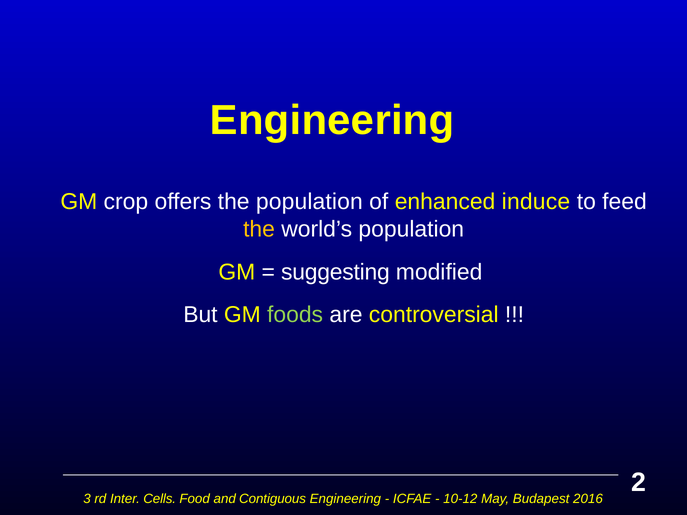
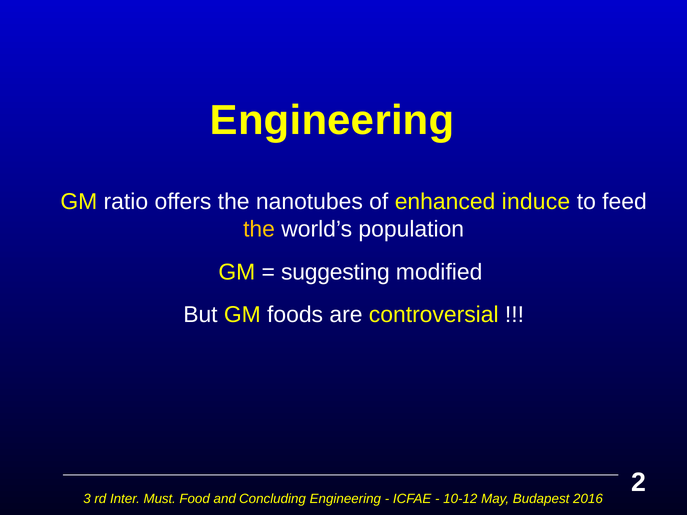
crop: crop -> ratio
the population: population -> nanotubes
foods colour: light green -> white
Cells: Cells -> Must
Contiguous: Contiguous -> Concluding
